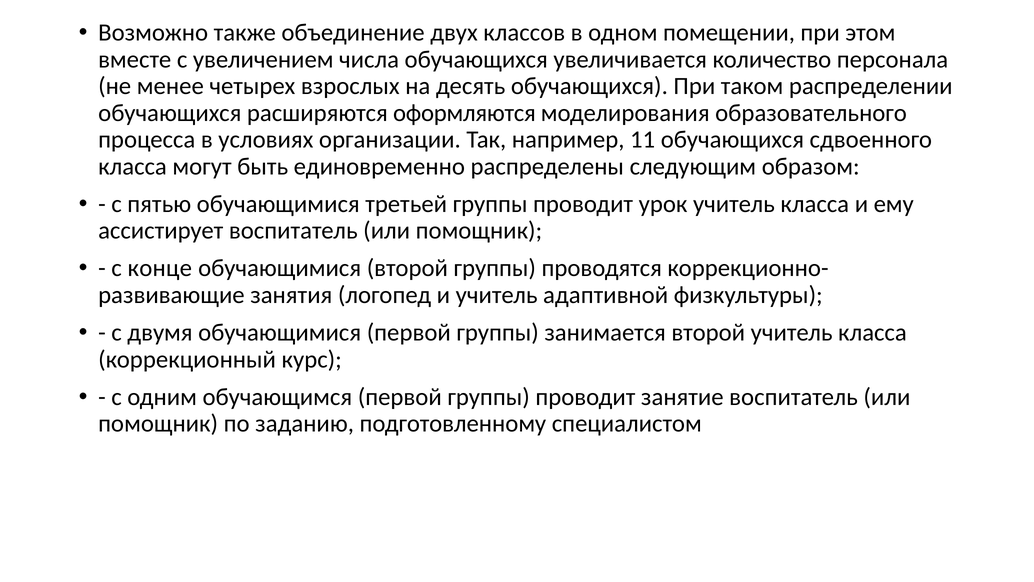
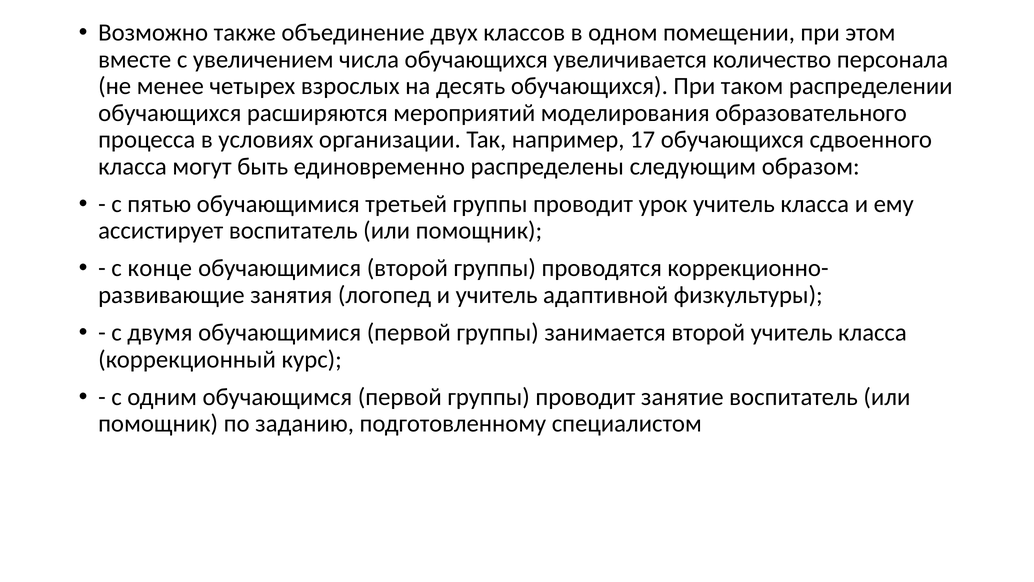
оформляются: оформляются -> мероприятий
11: 11 -> 17
